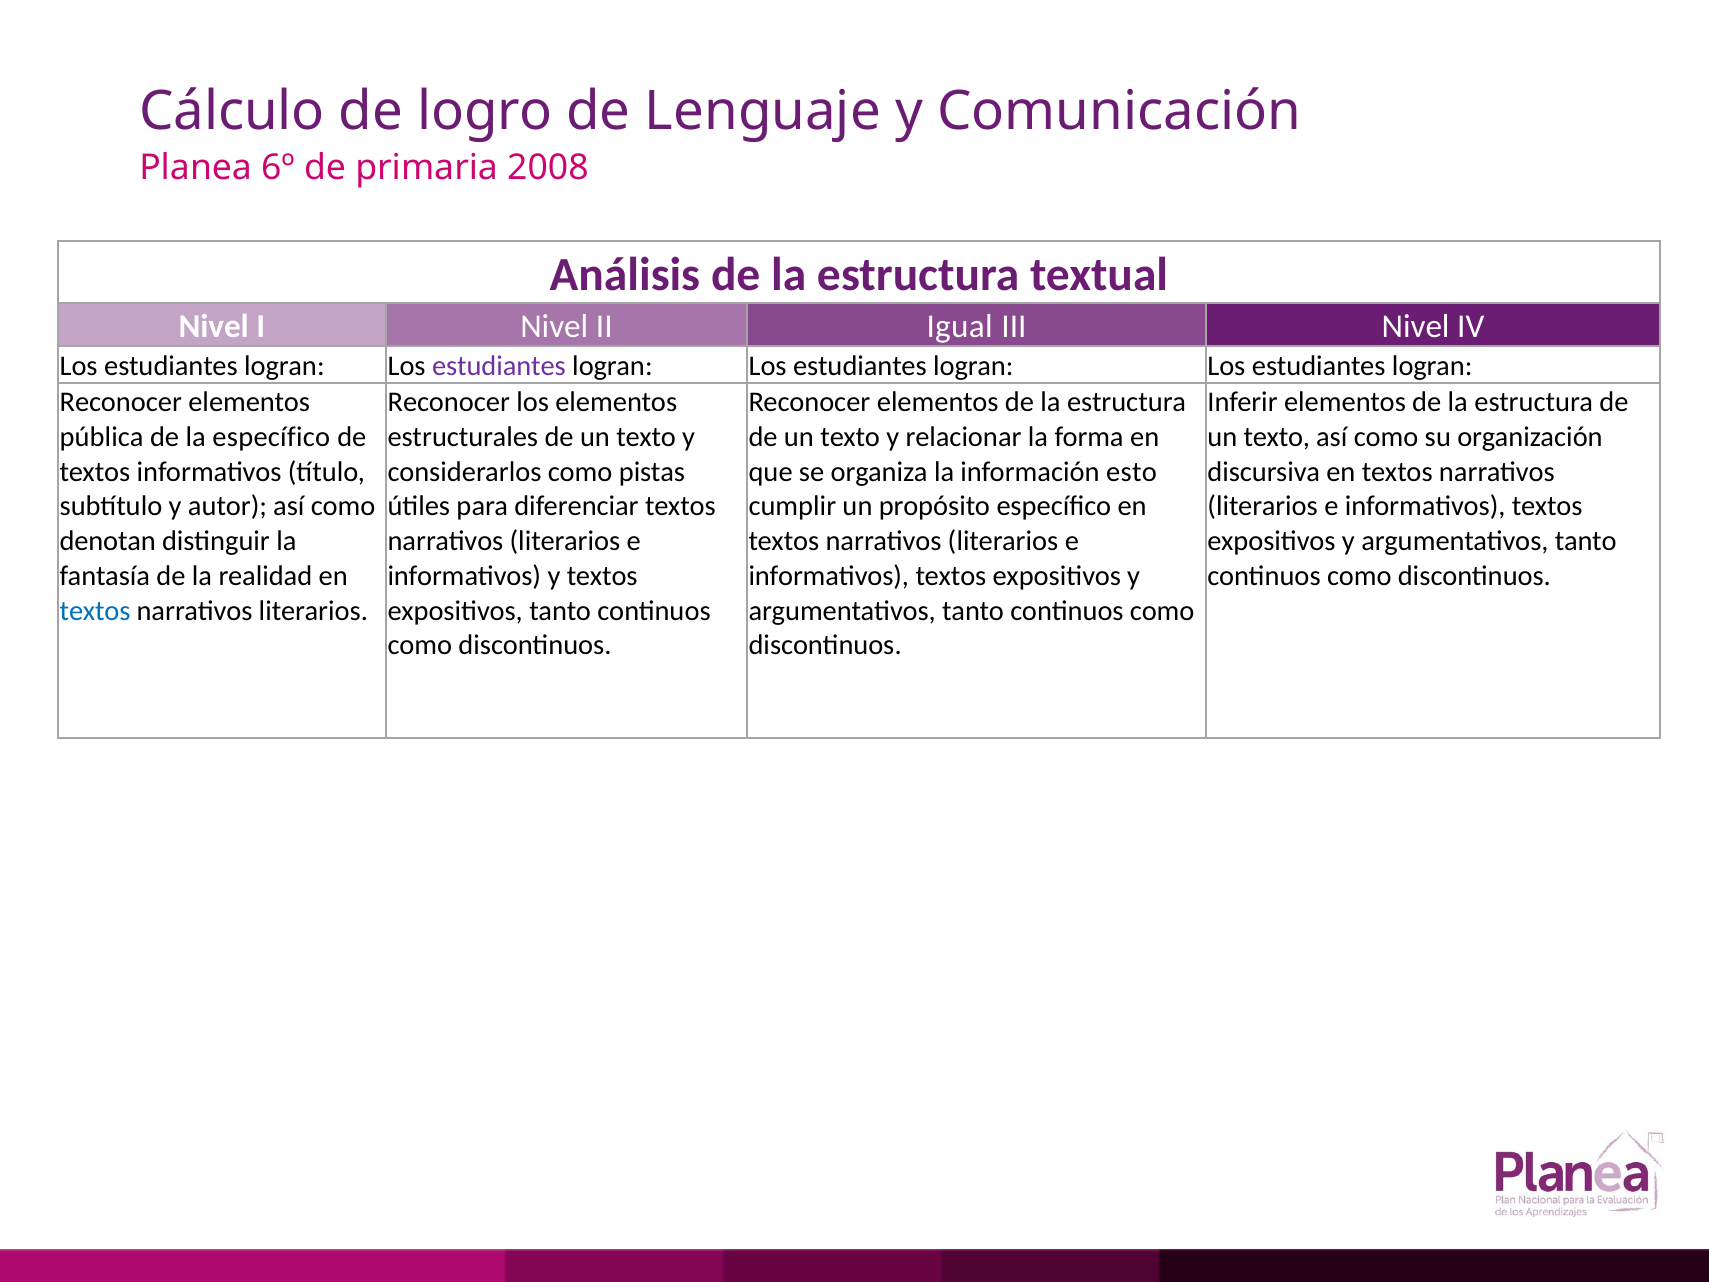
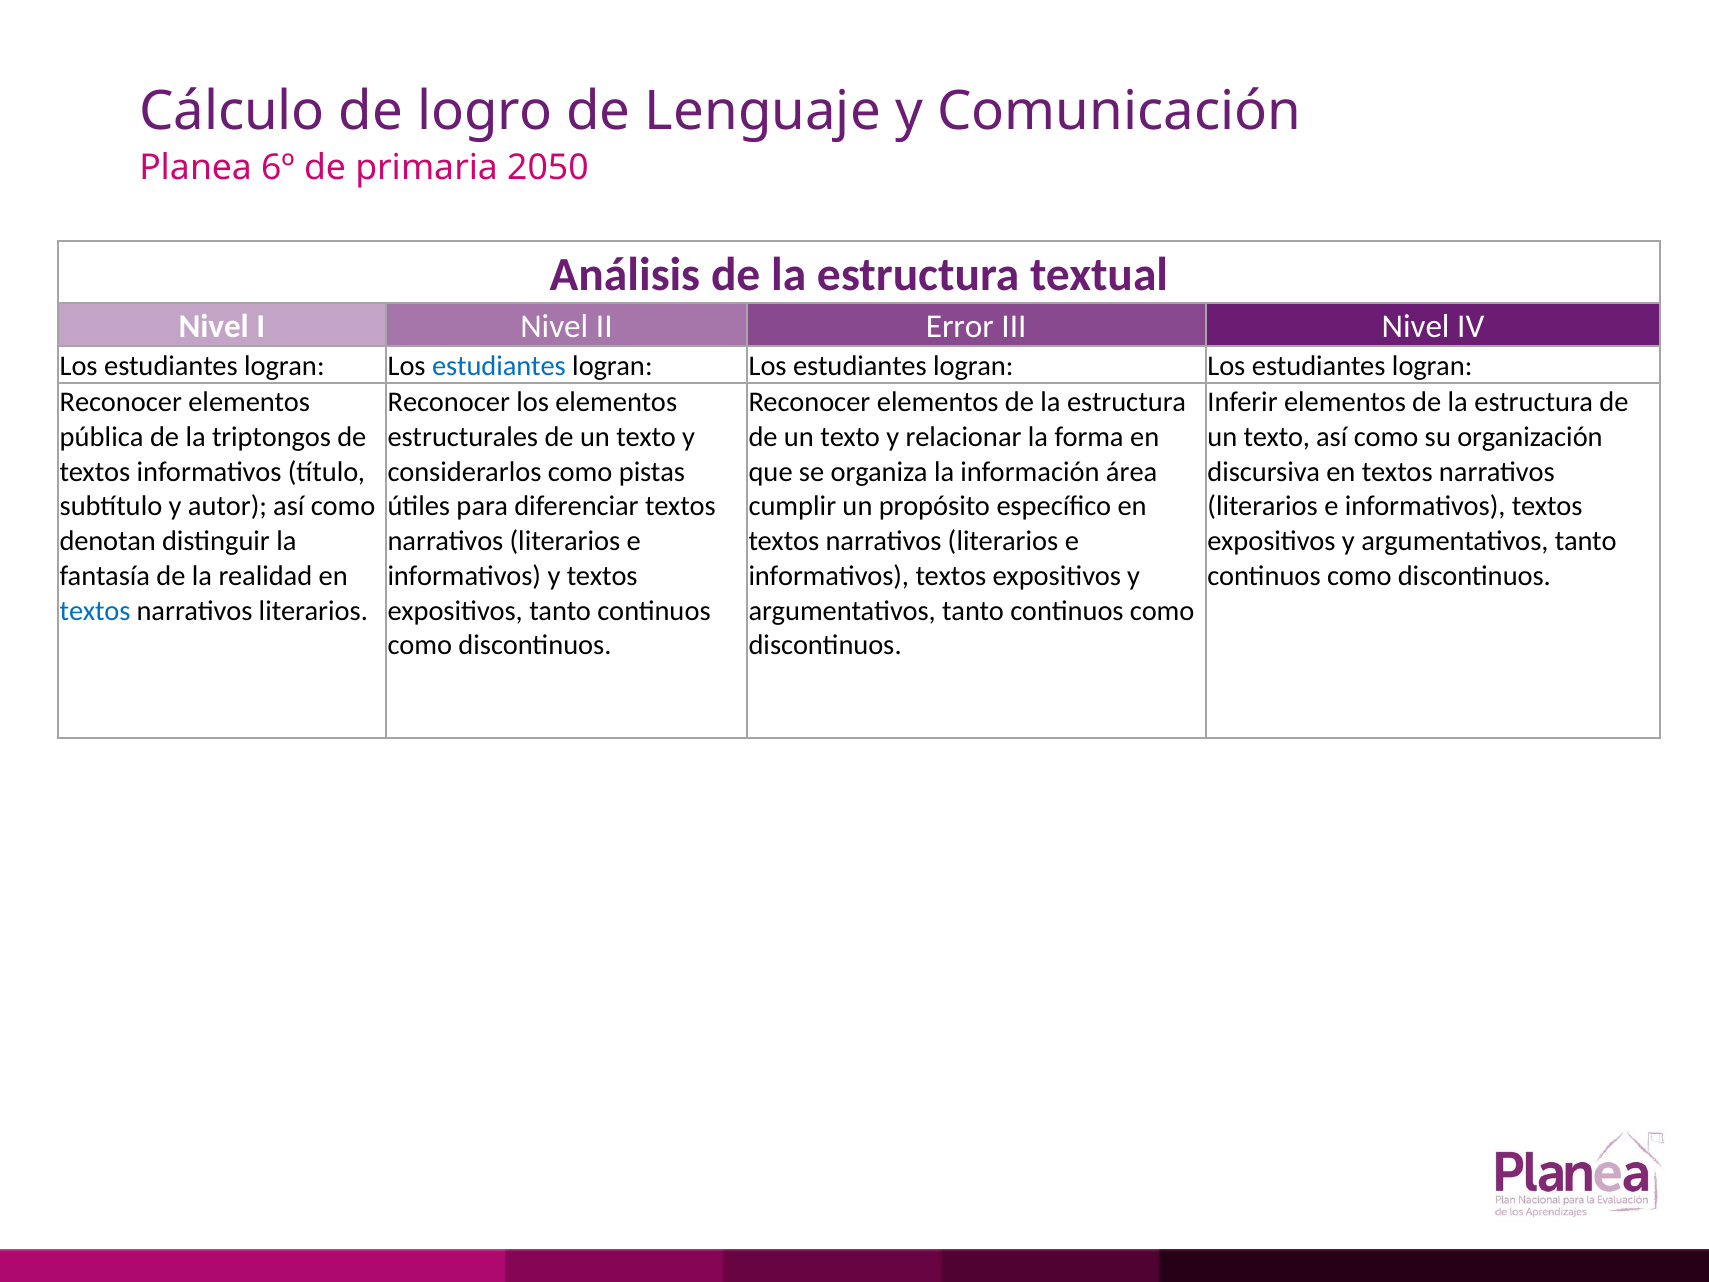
2008: 2008 -> 2050
Igual: Igual -> Error
estudiantes at (499, 366) colour: purple -> blue
la específico: específico -> triptongos
esto: esto -> área
